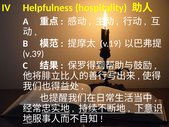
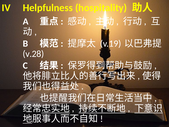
v.39: v.39 -> v.28
